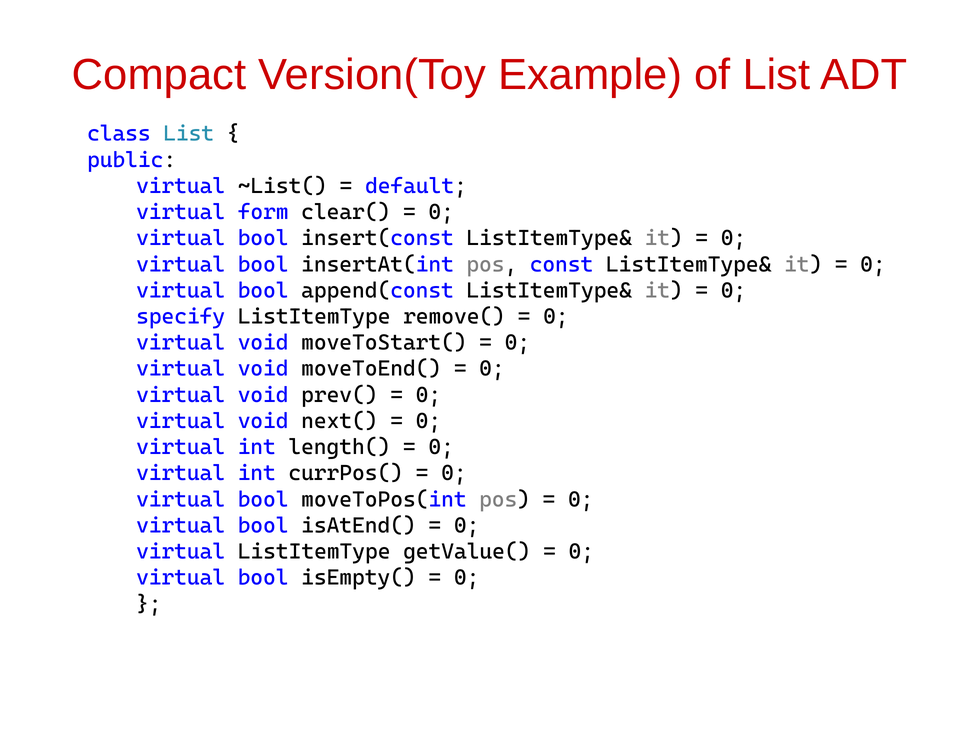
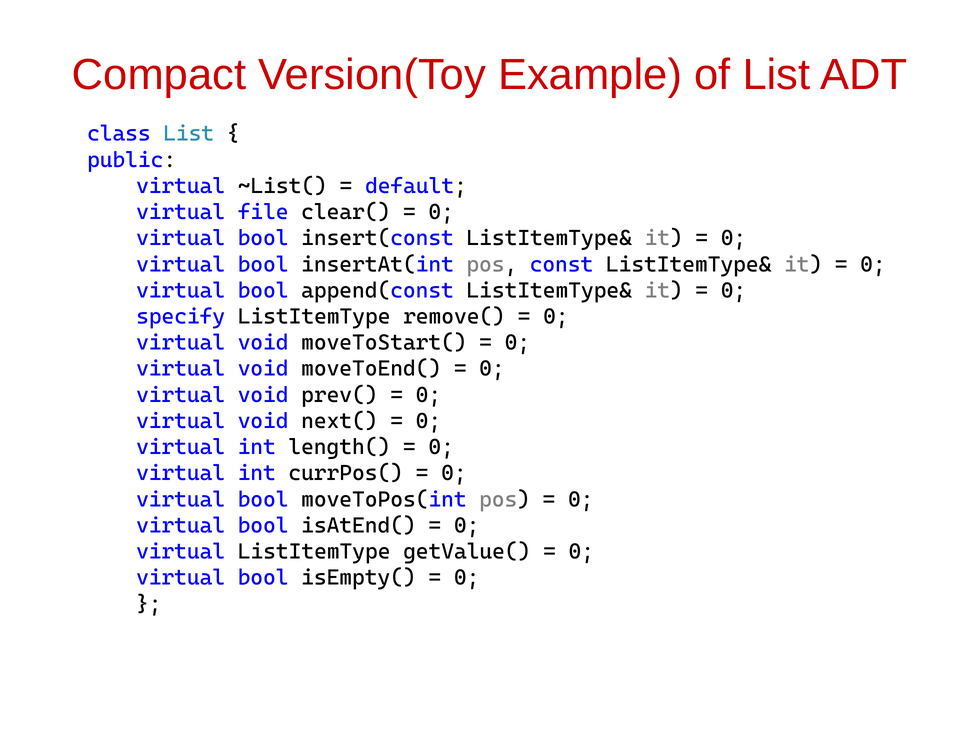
form: form -> file
